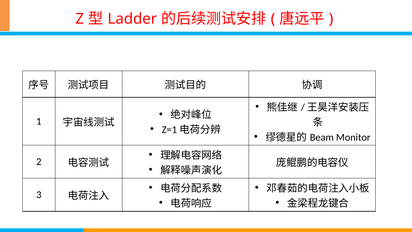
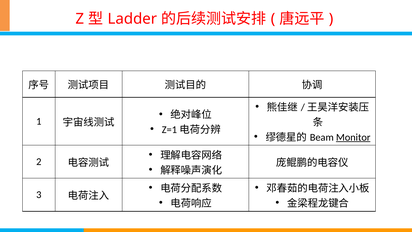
Monitor underline: none -> present
